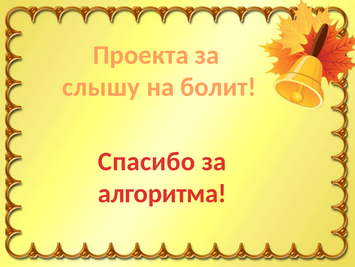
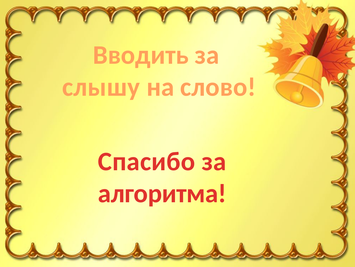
Проекта: Проекта -> Вводить
болит: болит -> слово
